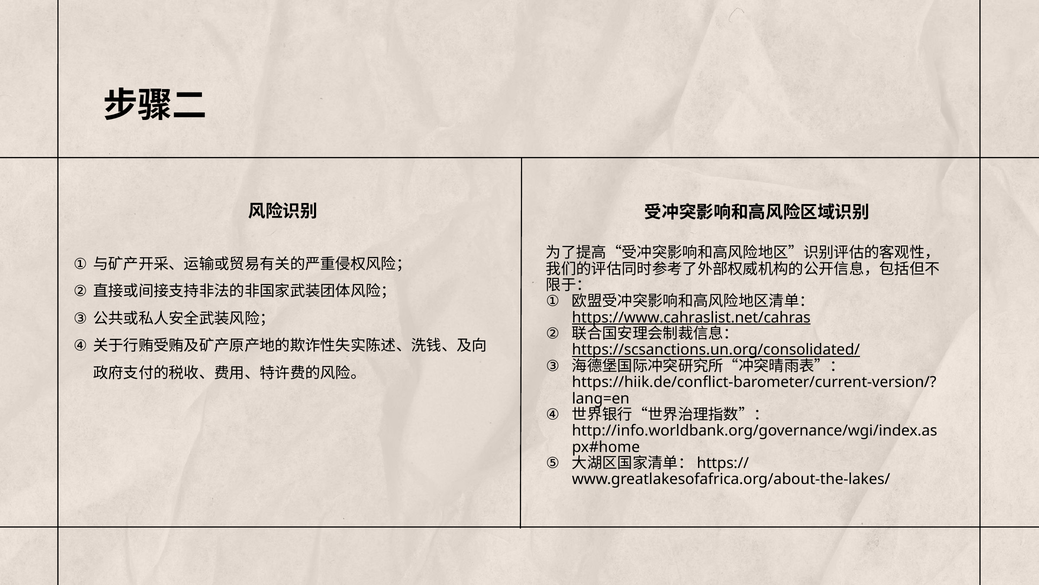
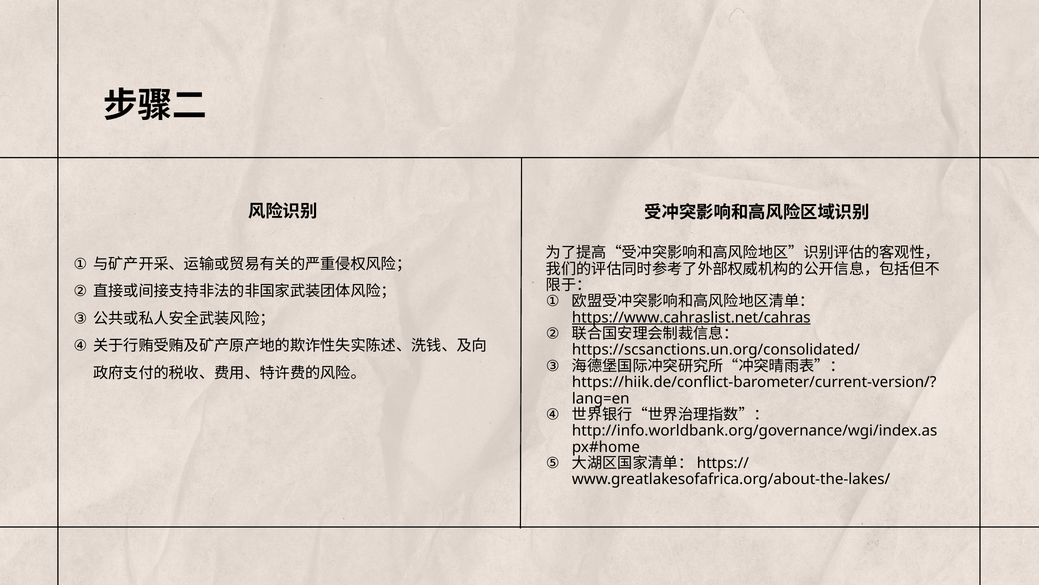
https://scsanctions.un.org/consolidated/ underline: present -> none
